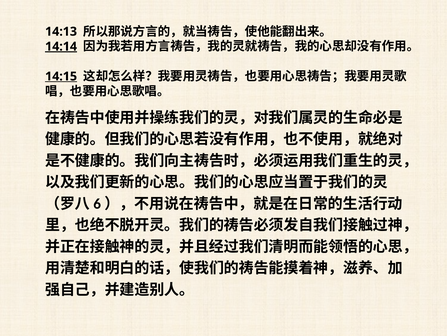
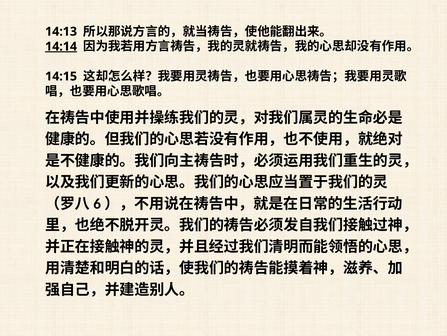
14:15 underline: present -> none
